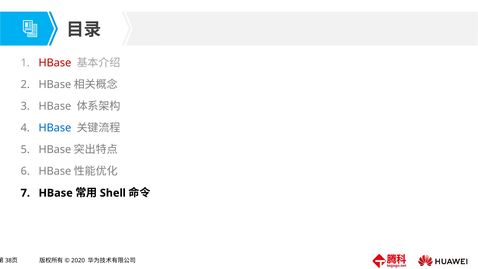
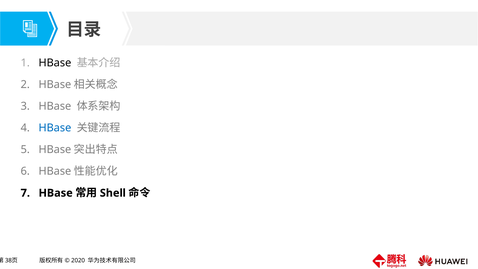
HBase at (55, 63) colour: red -> black
